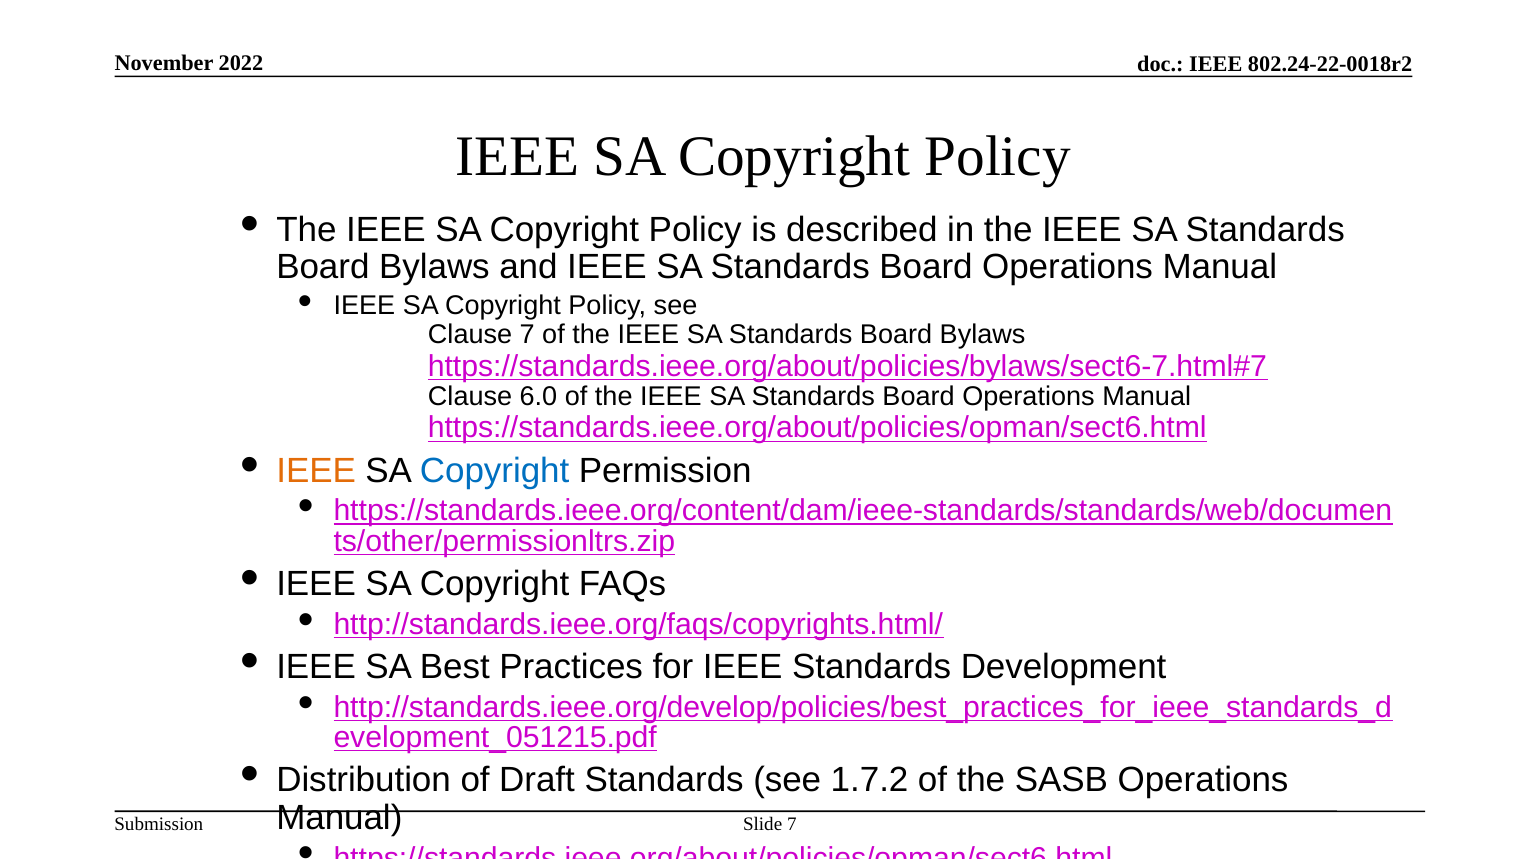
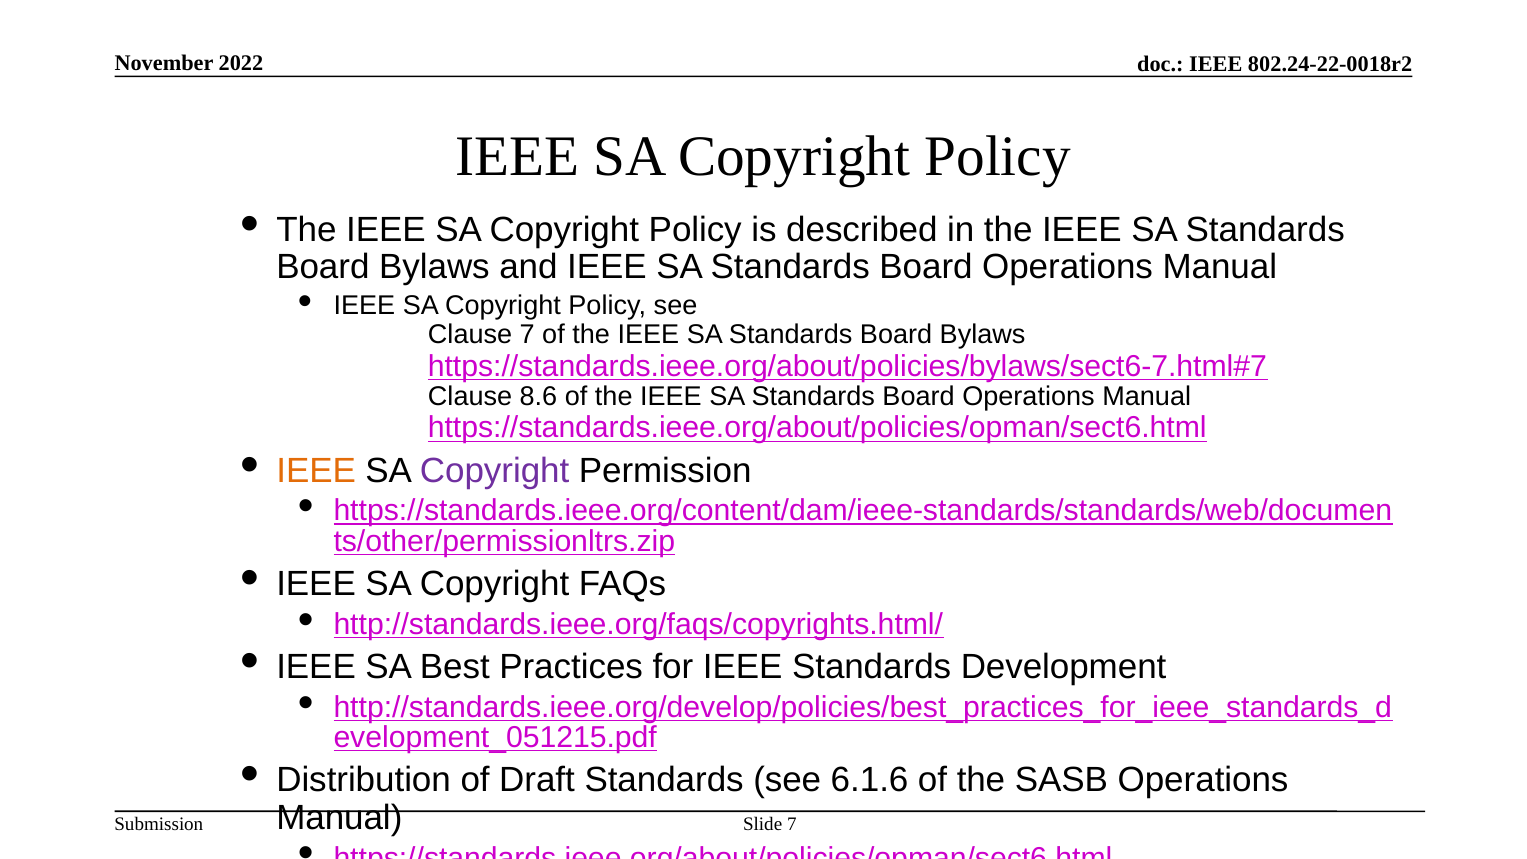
6.0: 6.0 -> 8.6
Copyright at (495, 471) colour: blue -> purple
1.7.2: 1.7.2 -> 6.1.6
